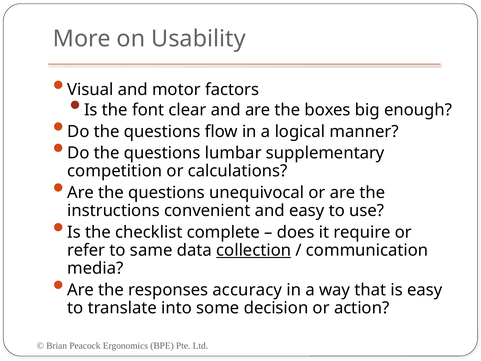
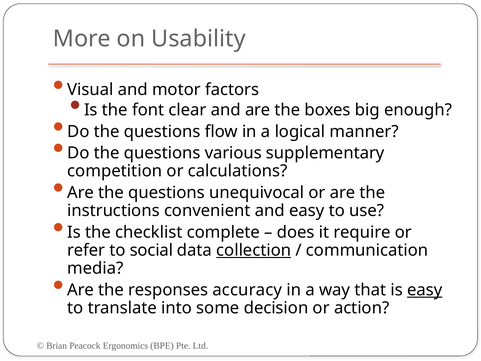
lumbar: lumbar -> various
same: same -> social
easy at (425, 290) underline: none -> present
